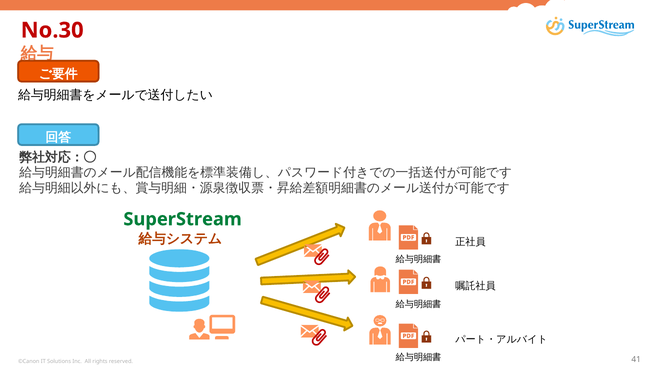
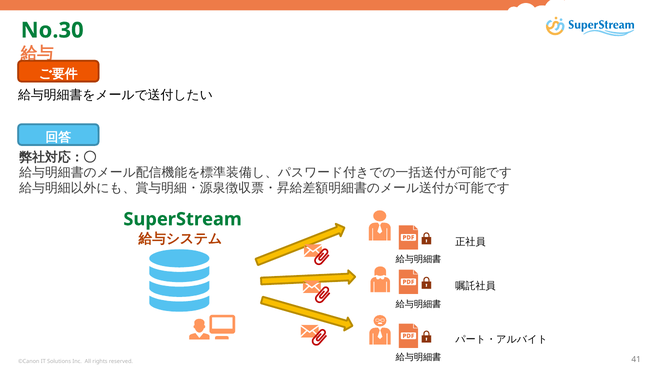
No.30 colour: red -> green
